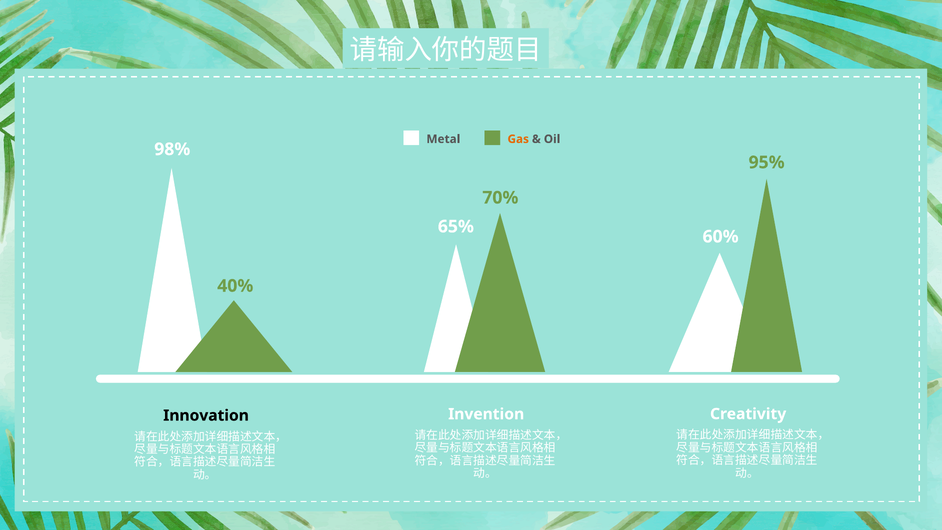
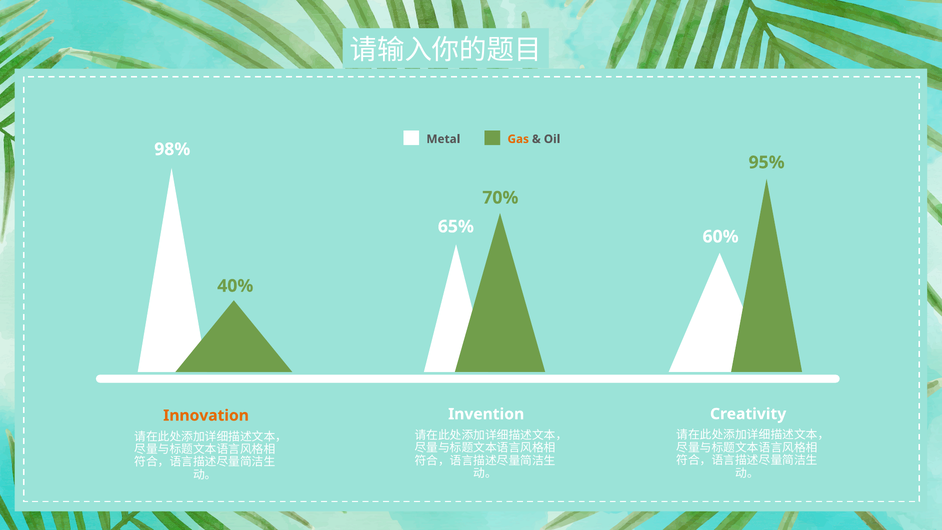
Innovation colour: black -> orange
